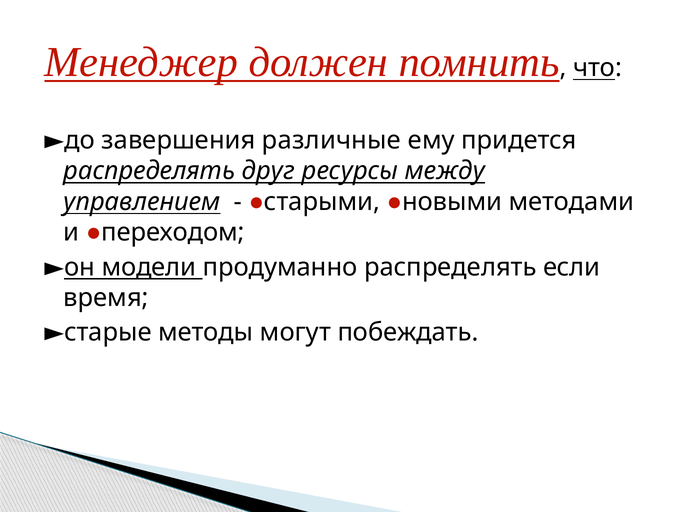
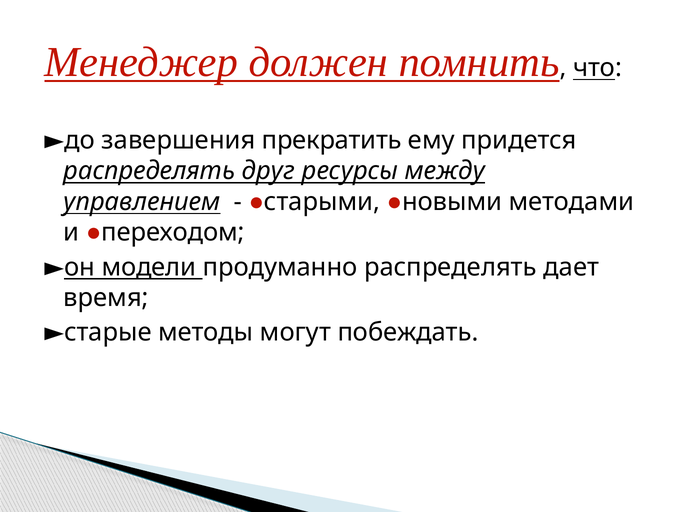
различные: различные -> прекратить
если: если -> дает
